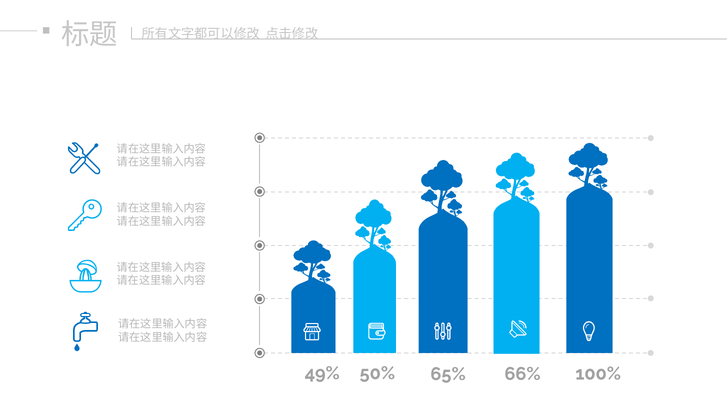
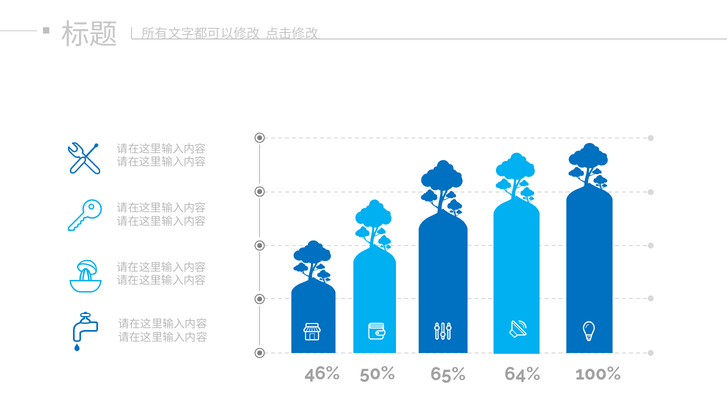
49%: 49% -> 46%
66%: 66% -> 64%
